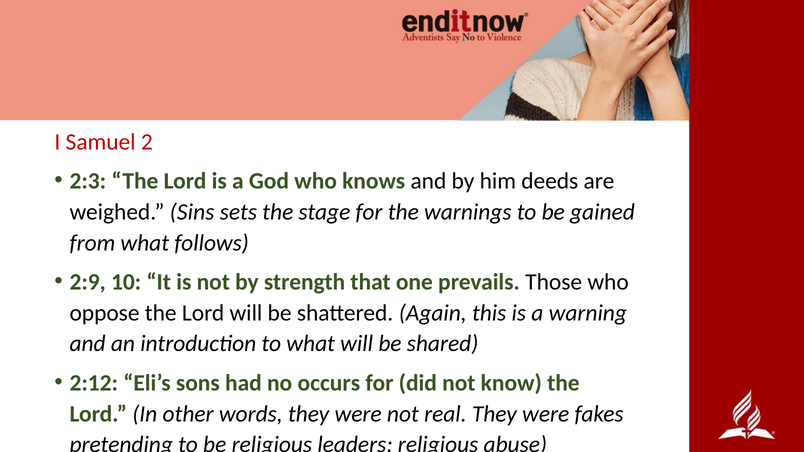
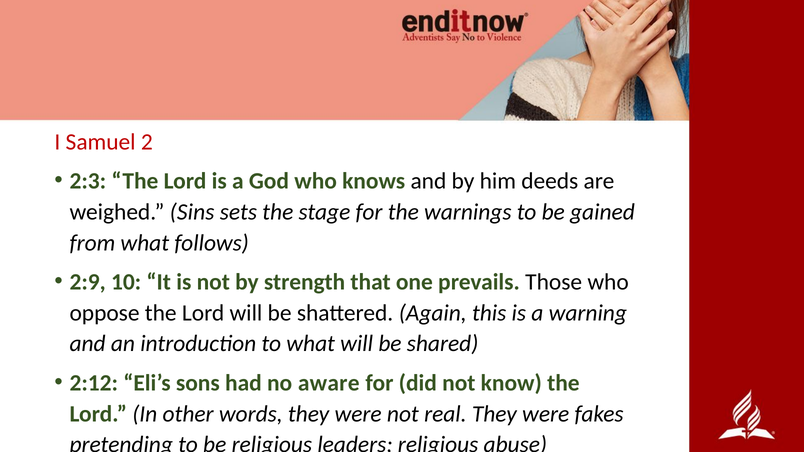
occurs: occurs -> aware
